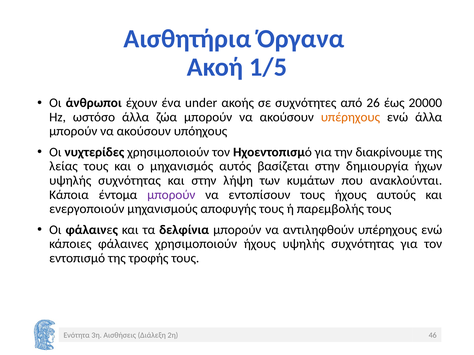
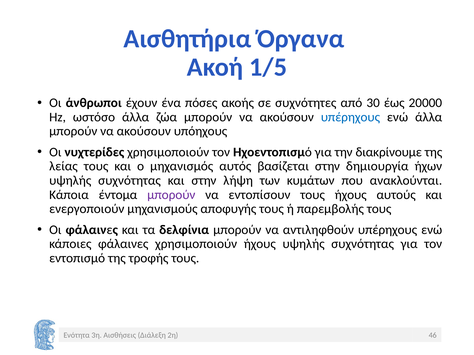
under: under -> πόσες
26: 26 -> 30
υπέρηχους at (350, 117) colour: orange -> blue
